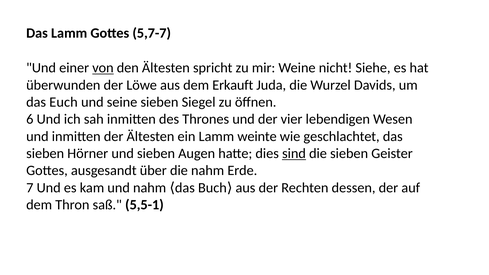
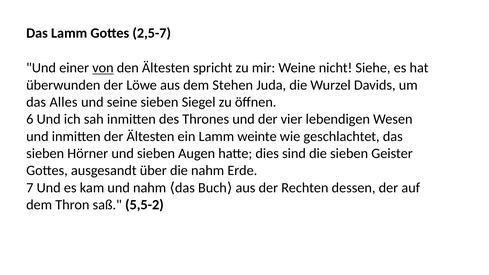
5,7-7: 5,7-7 -> 2,5-7
Erkauft: Erkauft -> Stehen
Euch: Euch -> Alles
sind underline: present -> none
5,5-1: 5,5-1 -> 5,5-2
